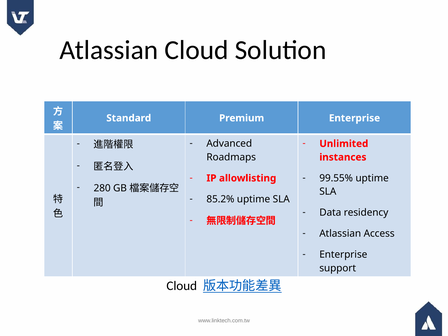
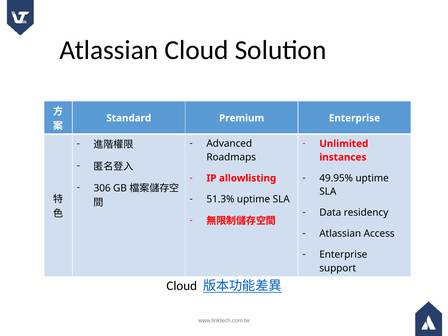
99.55%: 99.55% -> 49.95%
280: 280 -> 306
85.2%: 85.2% -> 51.3%
